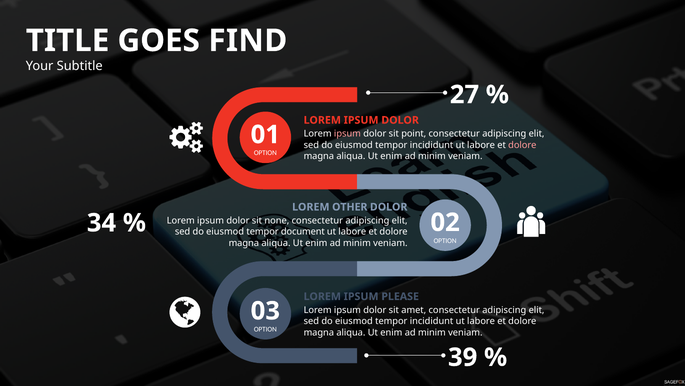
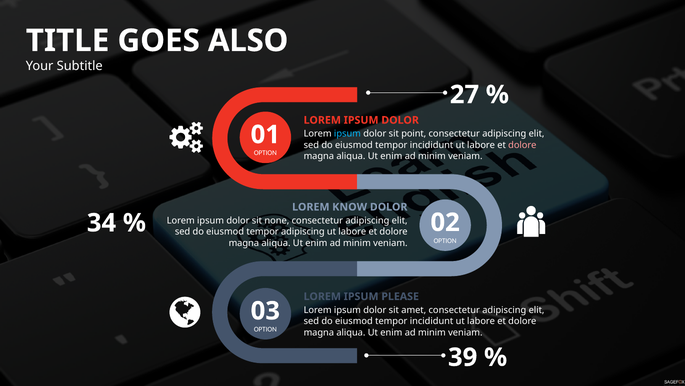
FIND: FIND -> ALSO
ipsum at (347, 134) colour: pink -> light blue
OTHER: OTHER -> KNOW
tempor document: document -> adipiscing
